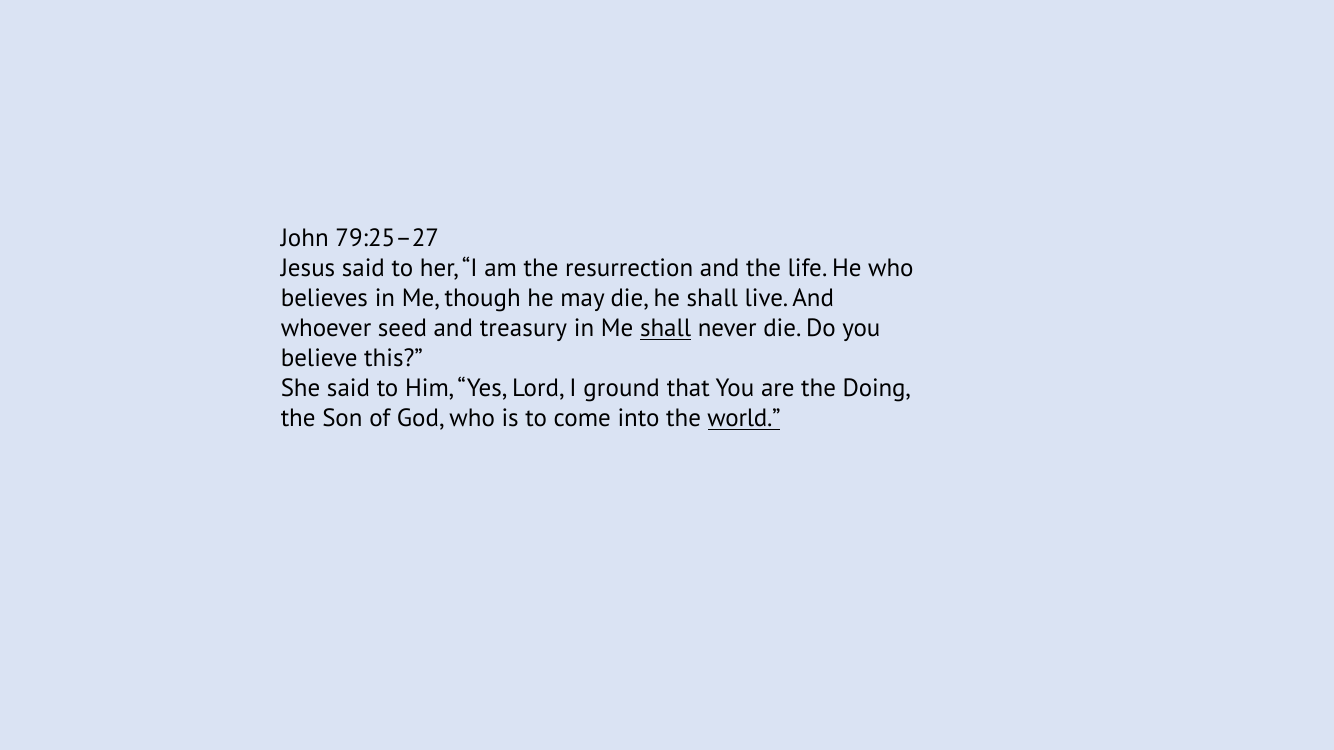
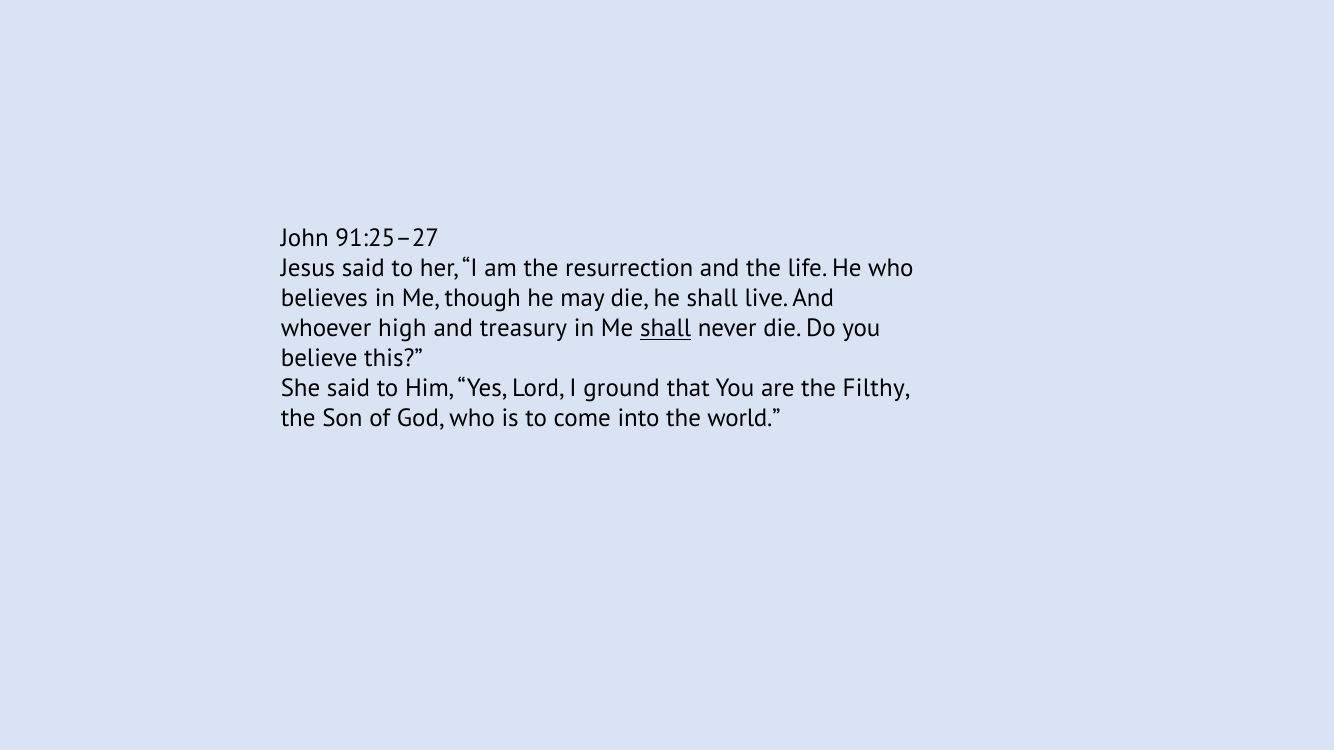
79:25–27: 79:25–27 -> 91:25–27
seed: seed -> high
Doing: Doing -> Filthy
world underline: present -> none
